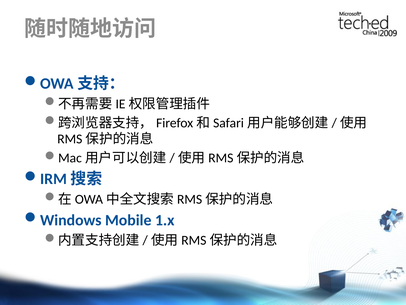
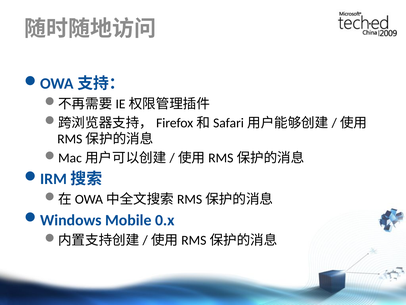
1.x: 1.x -> 0.x
